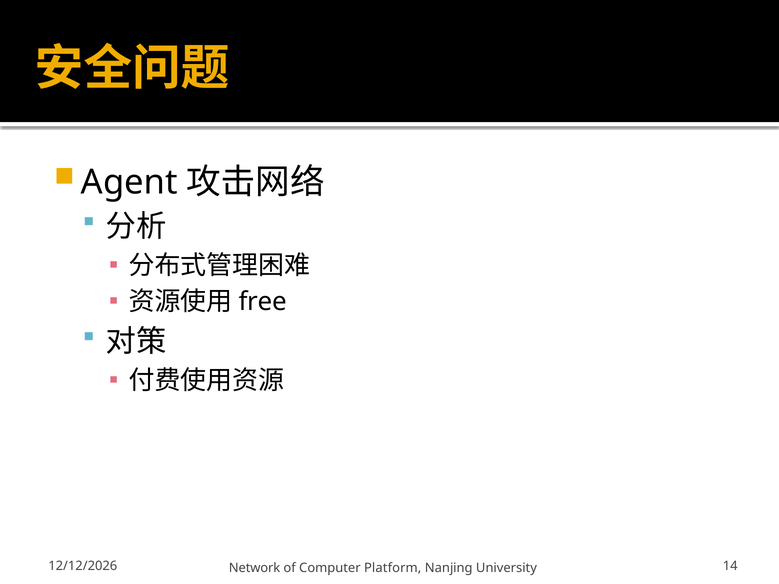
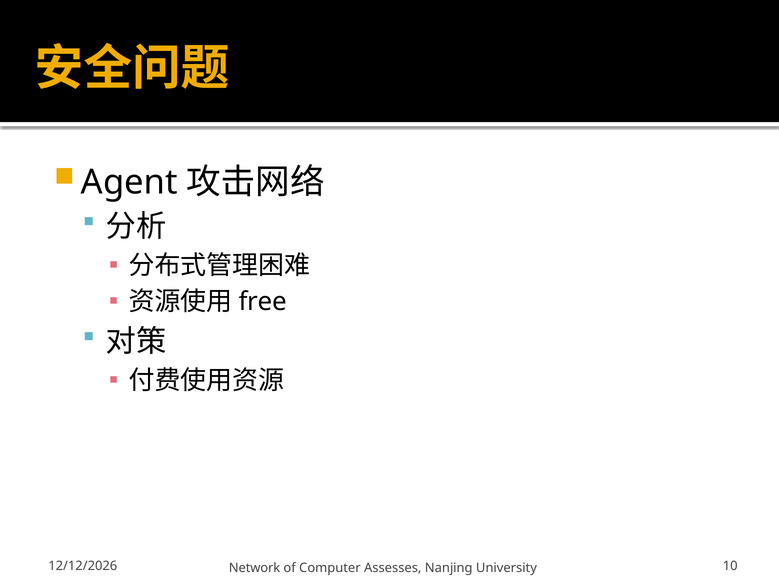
Platform: Platform -> Assesses
14: 14 -> 10
